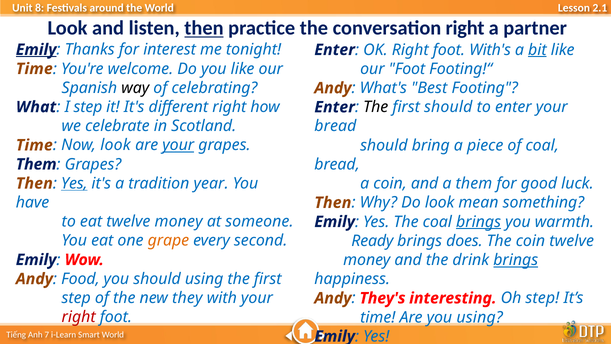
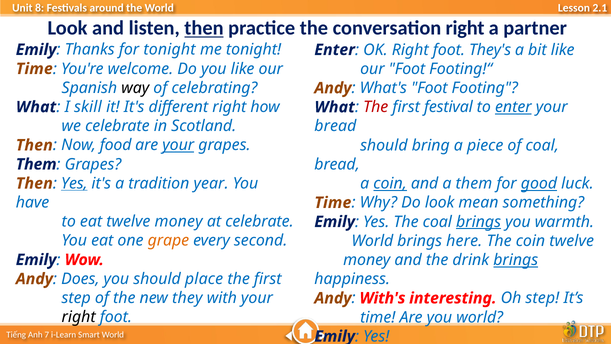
Emily at (36, 50) underline: present -> none
for interest: interest -> tonight
With's: With's -> They's
bit underline: present -> none
What's Best: Best -> Foot
I step: step -> skill
Enter at (335, 107): Enter -> What
The at (376, 107) colour: black -> red
first should: should -> festival
enter at (513, 107) underline: none -> present
Time at (34, 145): Time -> Then
Now look: look -> food
coin at (390, 183) underline: none -> present
good underline: none -> present
Then at (333, 202): Then -> Time
at someone: someone -> celebrate
Ready at (372, 241): Ready -> World
does: does -> here
Food: Food -> Does
should using: using -> place
They's: They's -> With's
right at (79, 317) colour: red -> black
you using: using -> world
